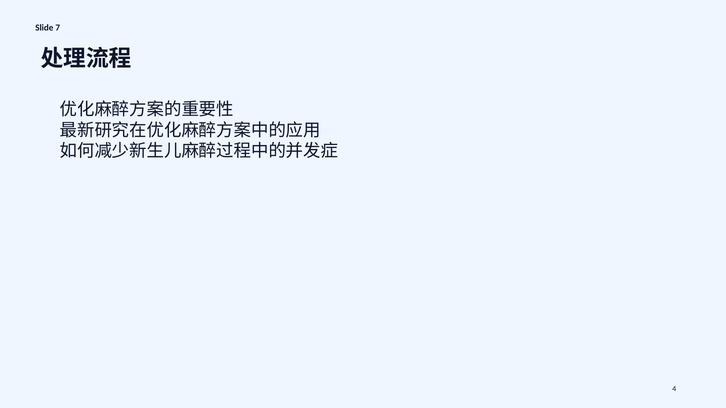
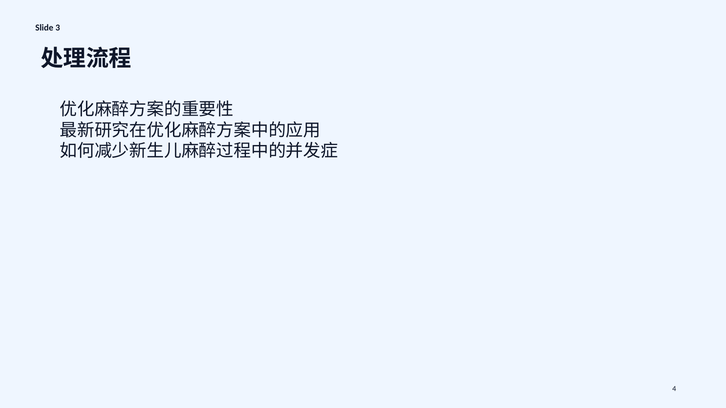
7: 7 -> 3
